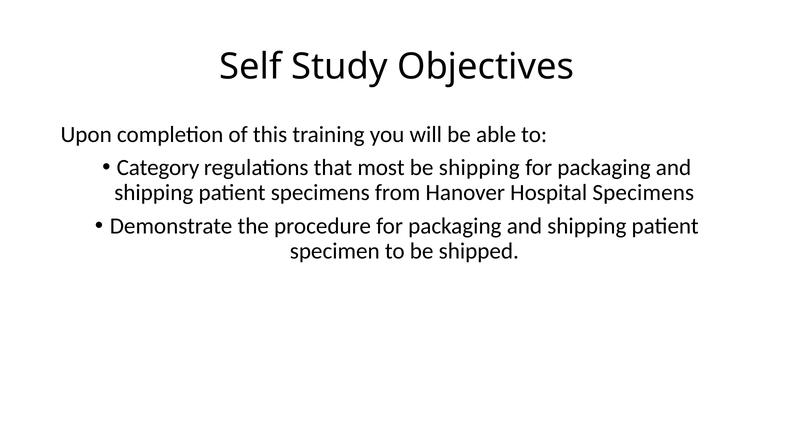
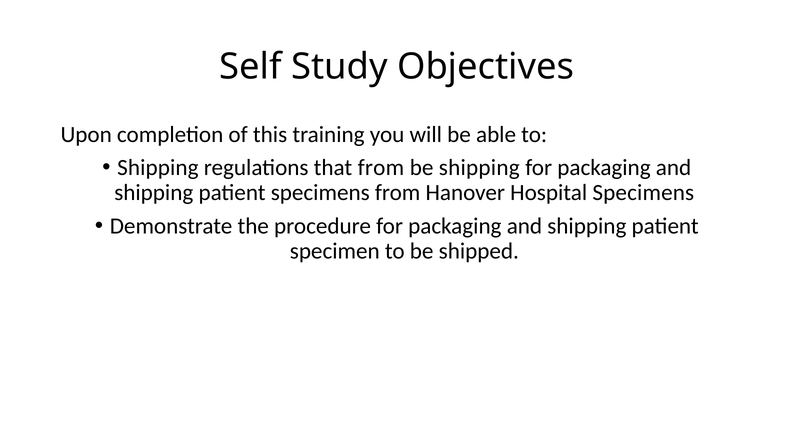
Category at (158, 168): Category -> Shipping
that most: most -> from
